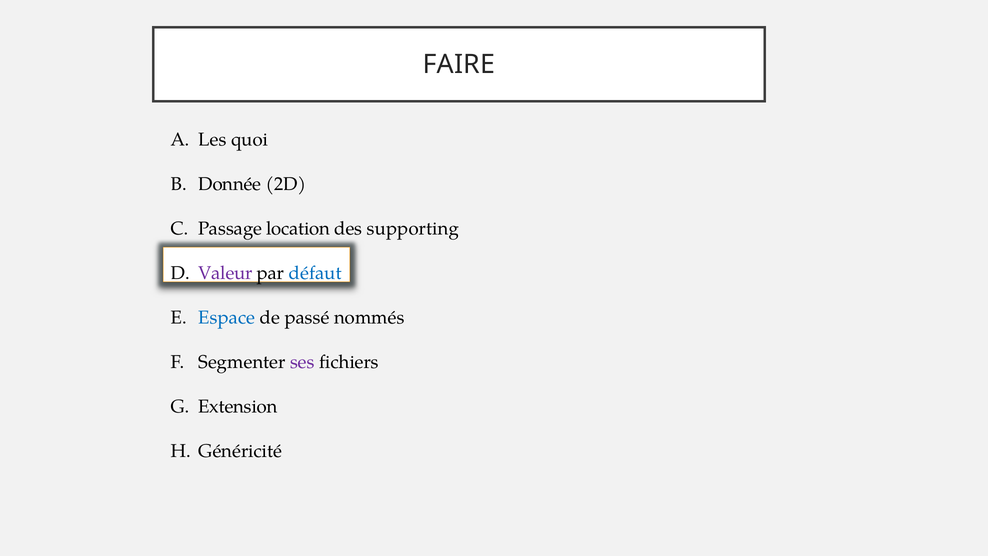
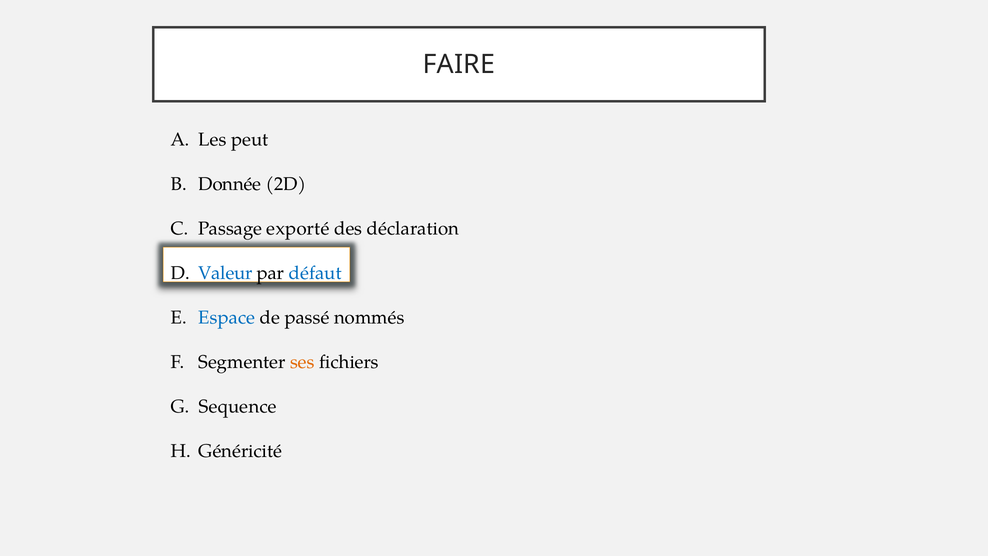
quoi: quoi -> peut
location: location -> exporté
supporting: supporting -> déclaration
Valeur colour: purple -> blue
ses colour: purple -> orange
Extension: Extension -> Sequence
